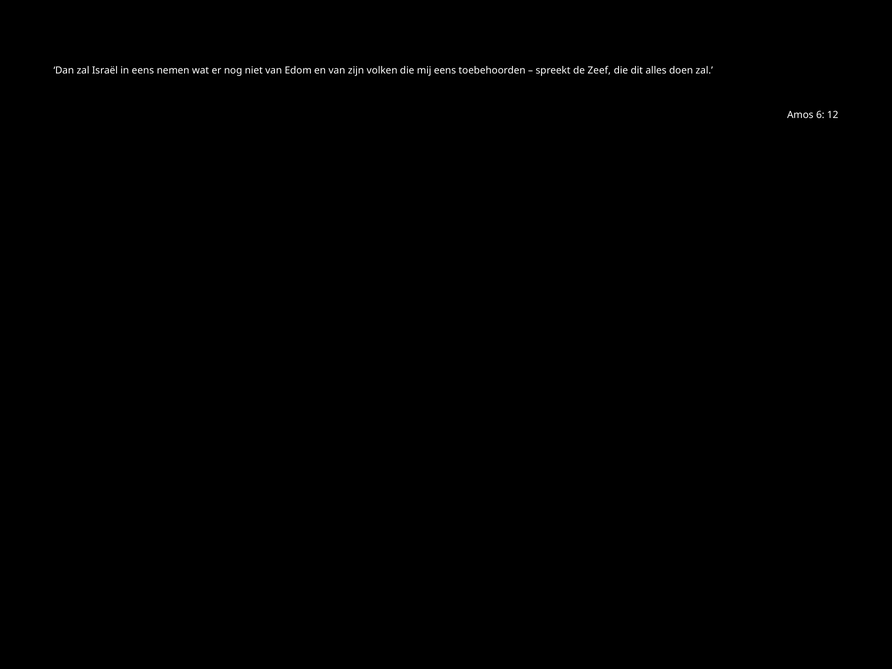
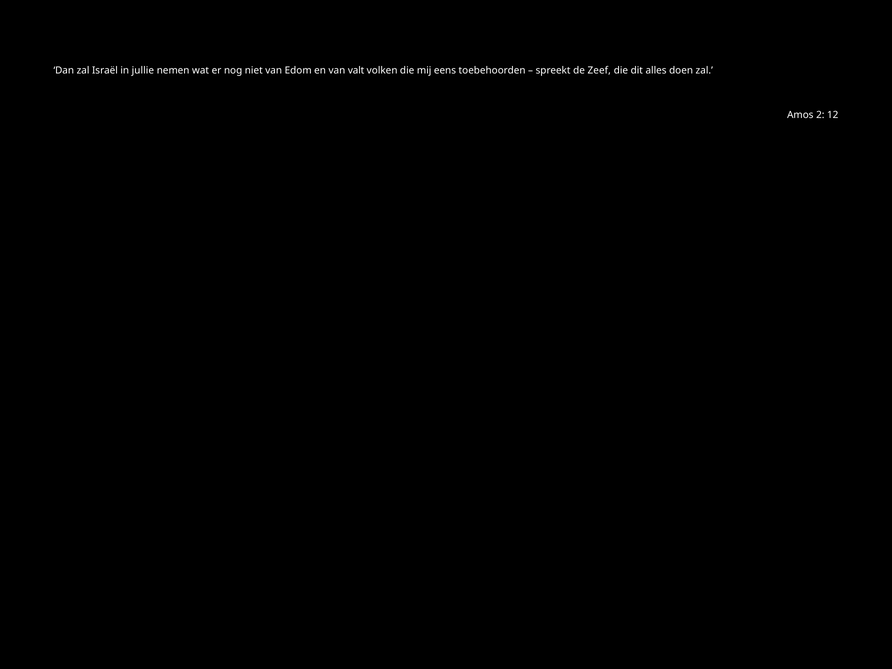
in eens: eens -> jullie
zijn: zijn -> valt
6: 6 -> 2
